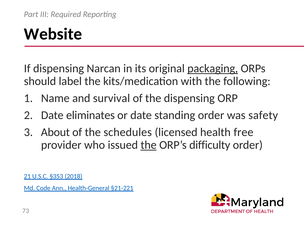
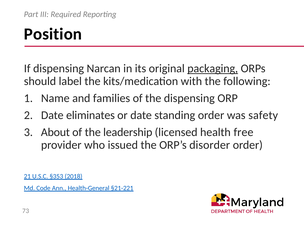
Website: Website -> Position
survival: survival -> families
schedules: schedules -> leadership
the at (149, 145) underline: present -> none
difficulty: difficulty -> disorder
